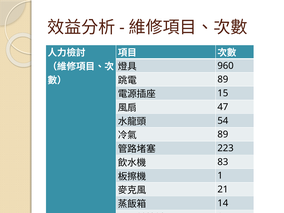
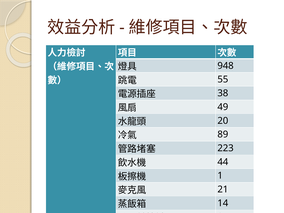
960: 960 -> 948
89 at (223, 79): 89 -> 55
15: 15 -> 38
47: 47 -> 49
54: 54 -> 20
83: 83 -> 44
